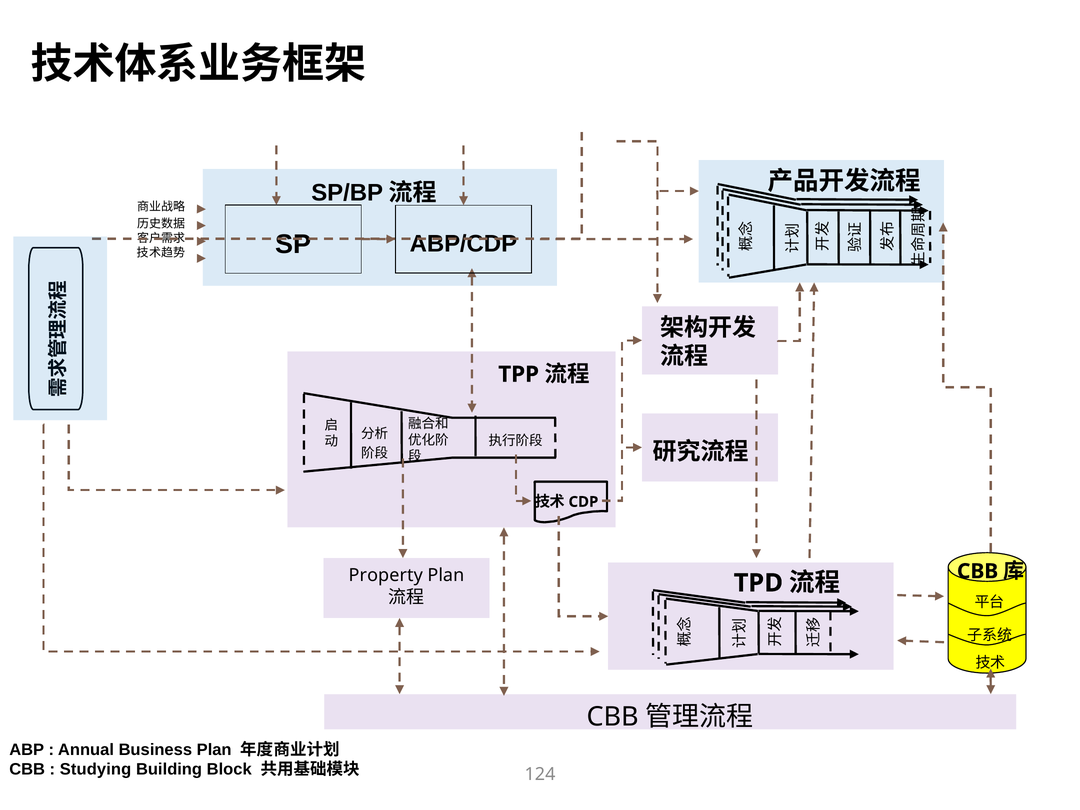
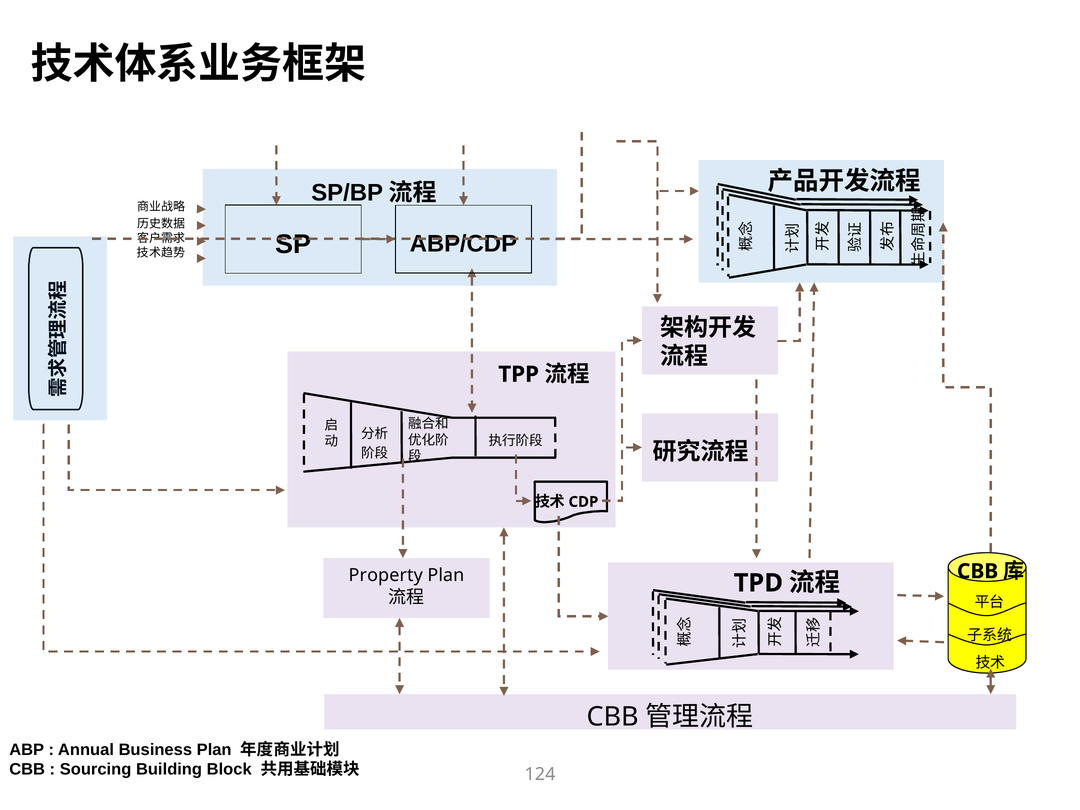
Studying: Studying -> Sourcing
